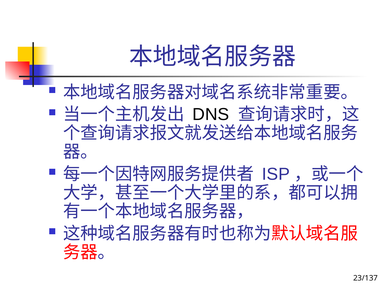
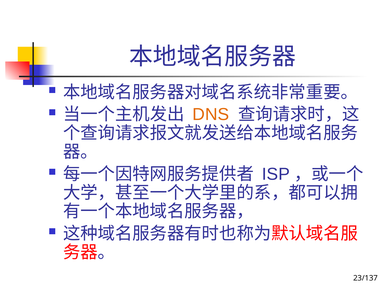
DNS colour: black -> orange
